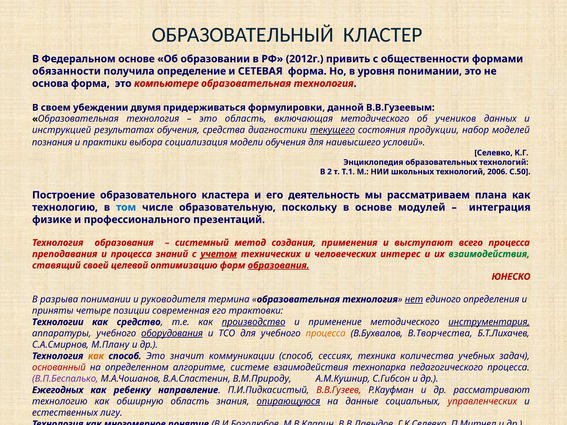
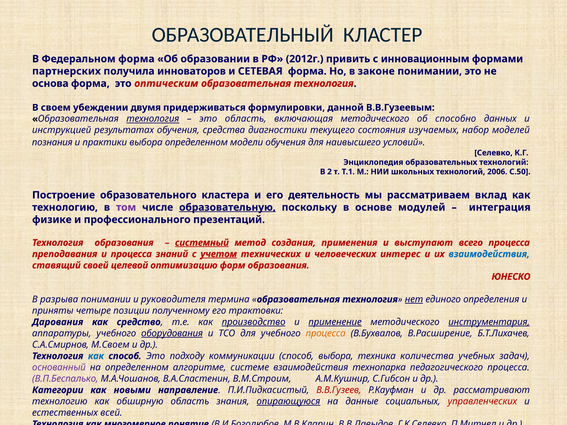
Федеральном основе: основе -> форма
общественности: общественности -> инновационным
обязанности: обязанности -> партнерских
определение: определение -> инноваторов
уровня: уровня -> законе
компьютере: компьютере -> оптическим
технология at (153, 119) underline: none -> present
учеников: учеников -> способно
текущего underline: present -> none
продукции: продукции -> изучаемых
выбора социализация: социализация -> определенном
плана: плана -> вклад
том colour: blue -> purple
образовательную underline: none -> present
системный underline: none -> present
взаимодействия at (489, 254) colour: green -> blue
образования at (279, 266) underline: present -> none
современная: современная -> полученному
Технологии: Технологии -> Дарования
применение underline: none -> present
В.Творчества: В.Творчества -> В.Расширение
М.Плану: М.Плану -> М.Своем
как at (96, 356) colour: orange -> blue
значит: значит -> подходу
способ сессиях: сессиях -> выбора
основанный colour: red -> purple
В.М.Природу: В.М.Природу -> В.М.Строим
Ежегодных: Ежегодных -> Категории
ребенку: ребенку -> новыми
лигу: лигу -> всей
